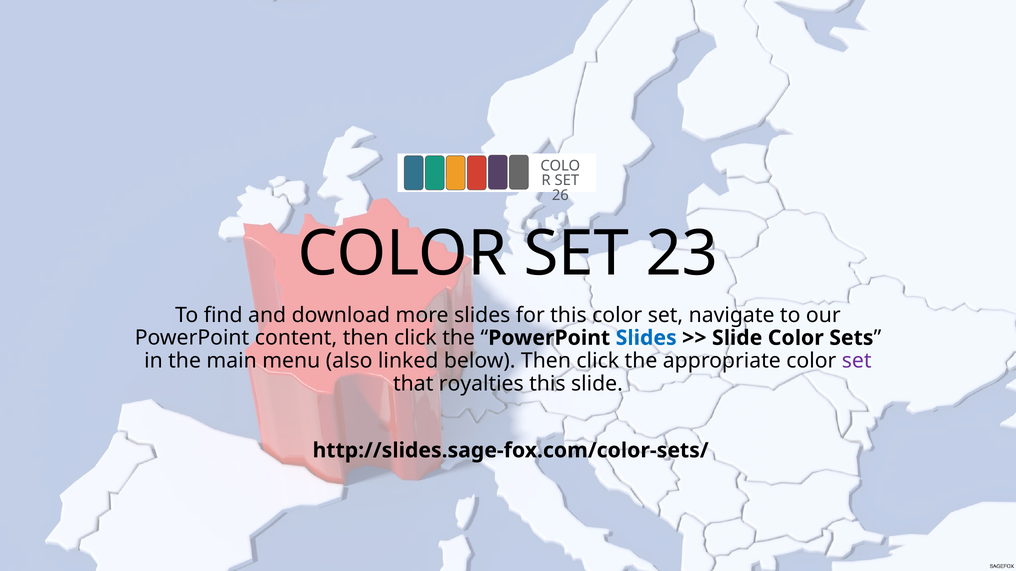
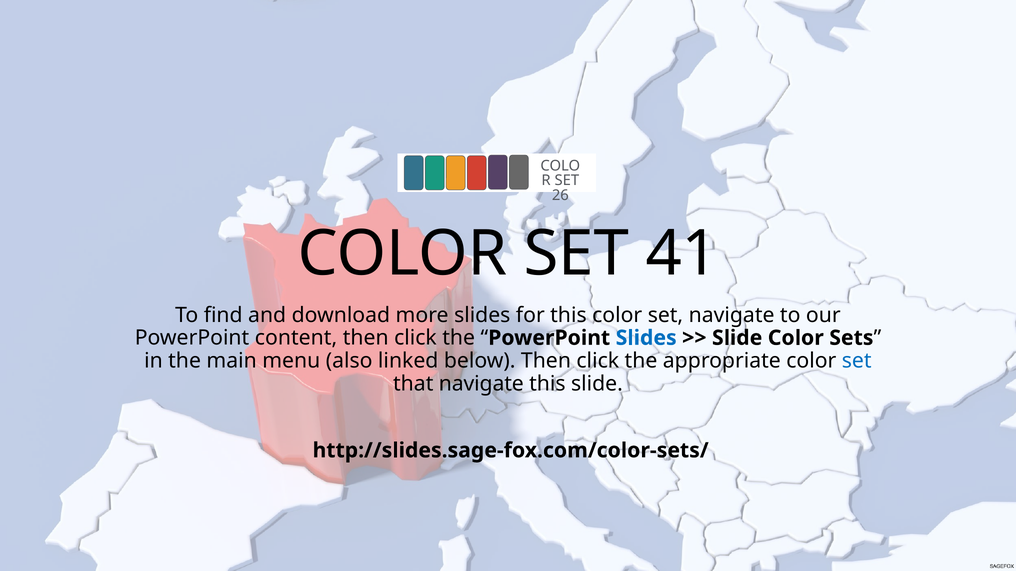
23: 23 -> 41
set at (857, 361) colour: purple -> blue
that royalties: royalties -> navigate
